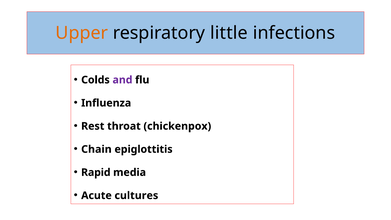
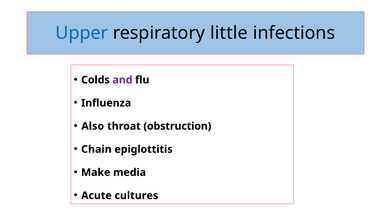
Upper colour: orange -> blue
Rest: Rest -> Also
chickenpox: chickenpox -> obstruction
Rapid: Rapid -> Make
